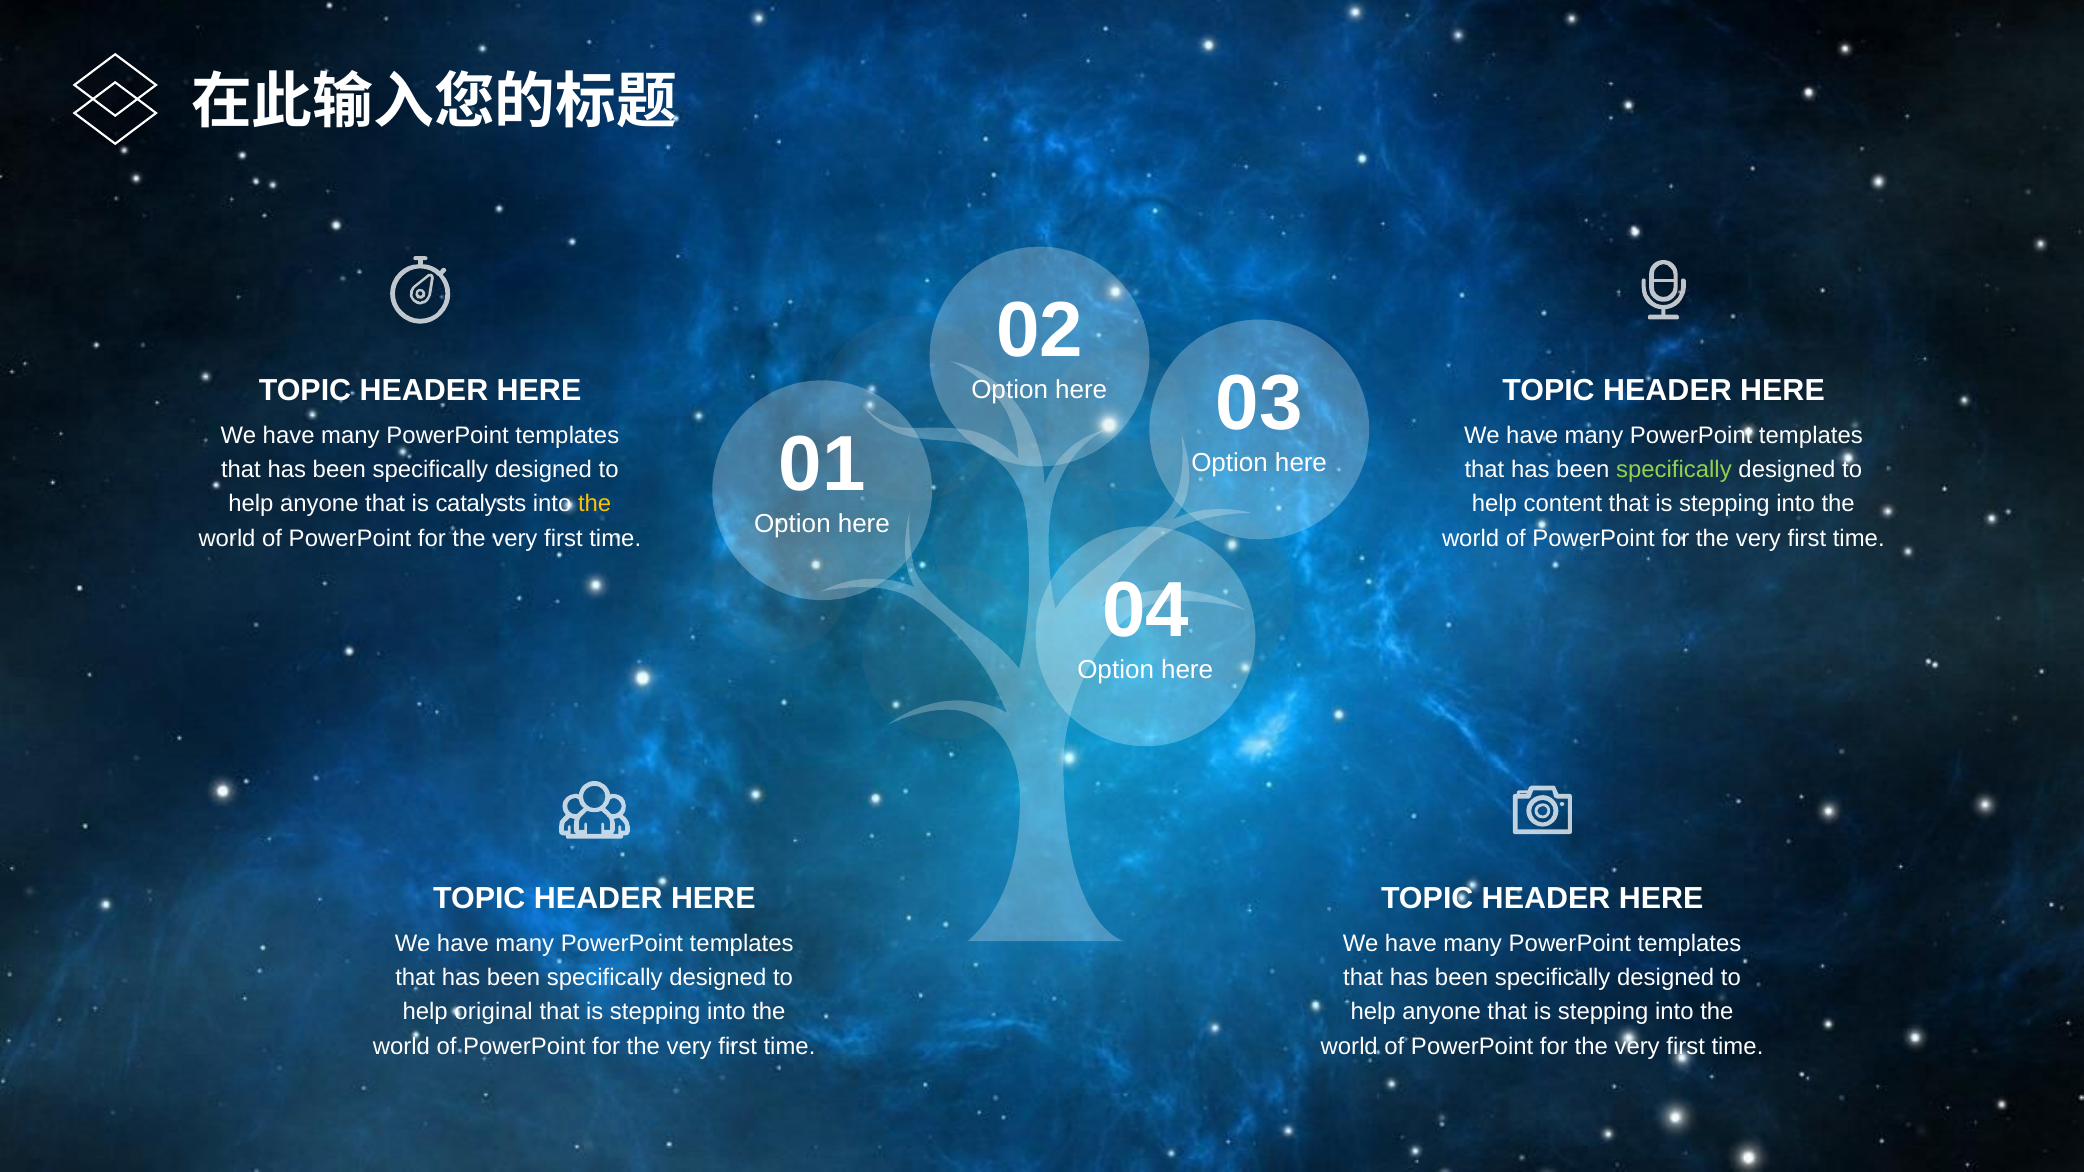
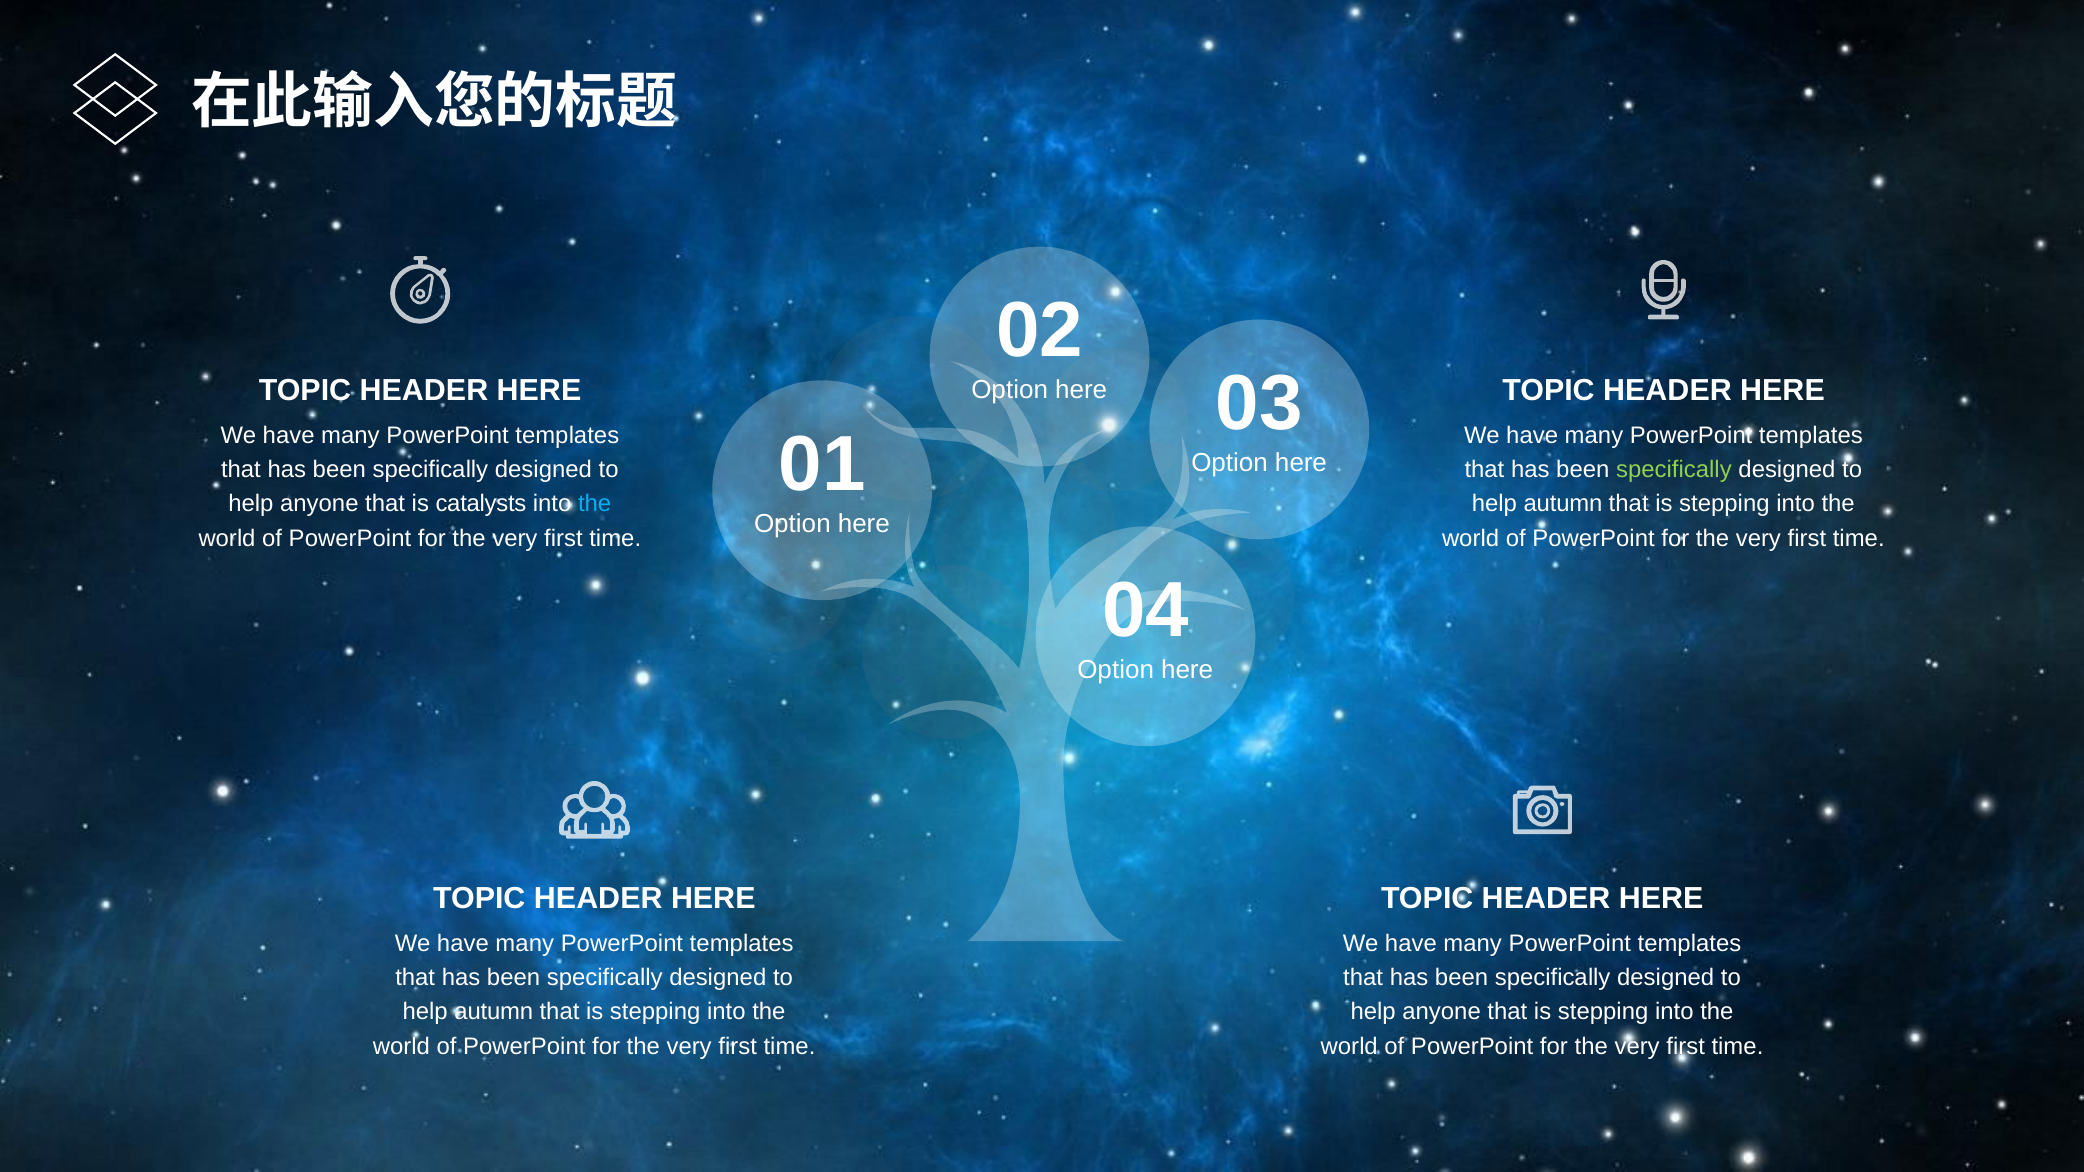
the at (595, 504) colour: yellow -> light blue
content at (1563, 504): content -> autumn
original at (494, 1012): original -> autumn
